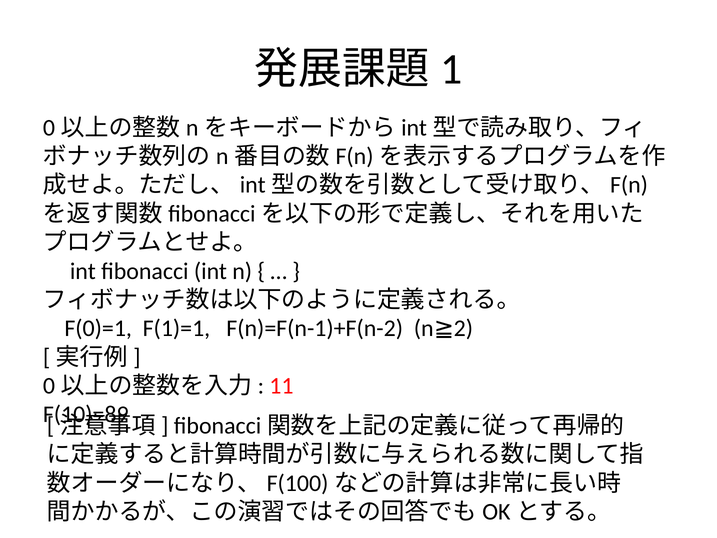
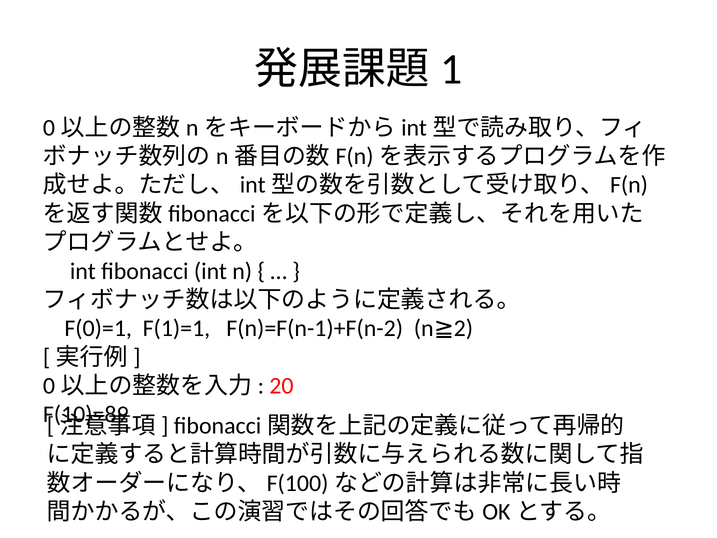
11: 11 -> 20
